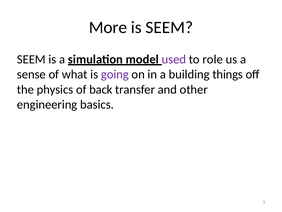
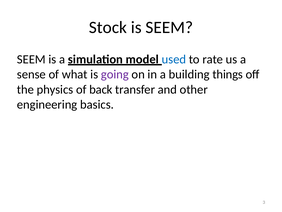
More: More -> Stock
used colour: purple -> blue
role: role -> rate
